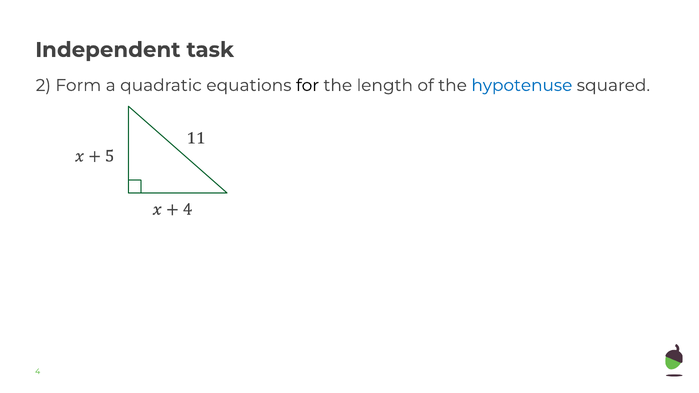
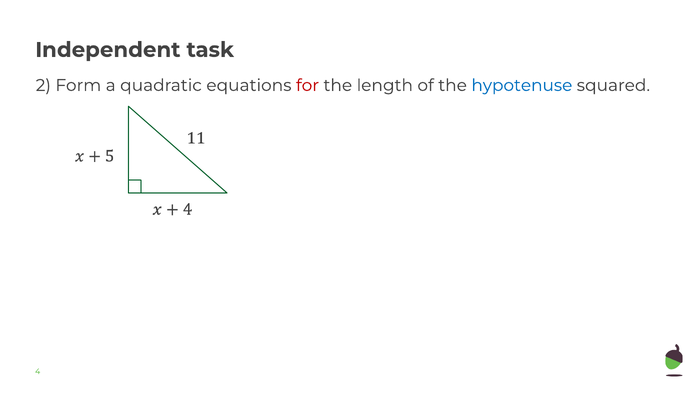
for colour: black -> red
